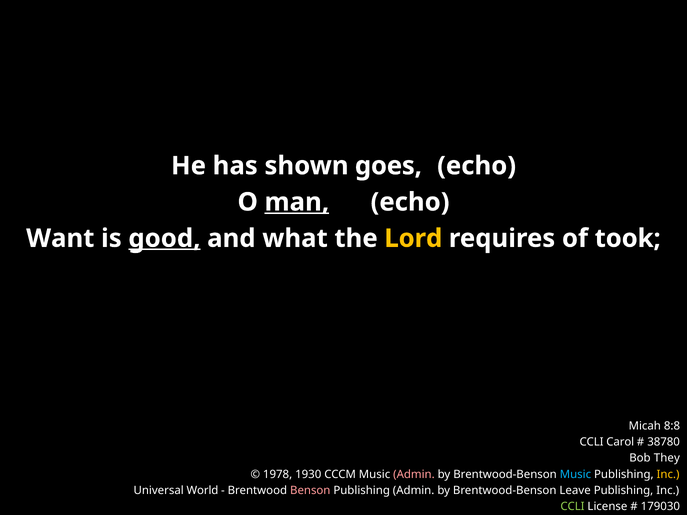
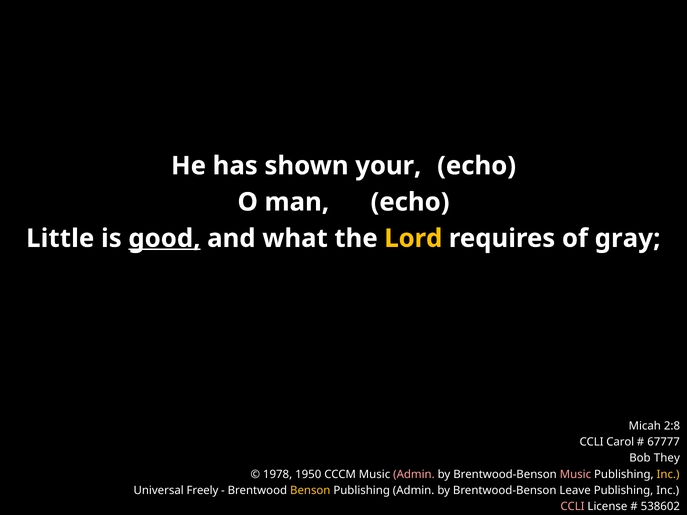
goes: goes -> your
man underline: present -> none
Want: Want -> Little
took: took -> gray
8:8: 8:8 -> 2:8
38780: 38780 -> 67777
1930: 1930 -> 1950
Music at (575, 474) colour: light blue -> pink
World: World -> Freely
Benson colour: pink -> yellow
CCLI at (573, 507) colour: light green -> pink
179030: 179030 -> 538602
